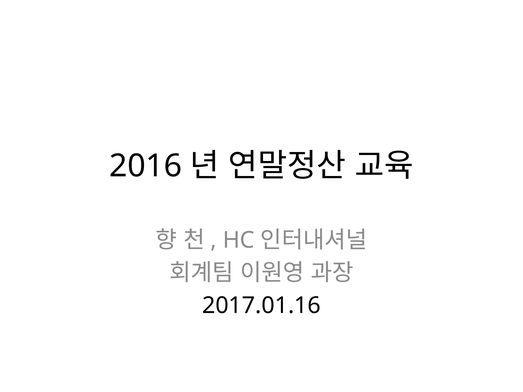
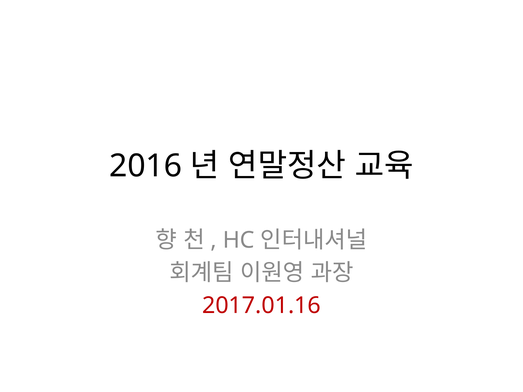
2017.01.16 colour: black -> red
